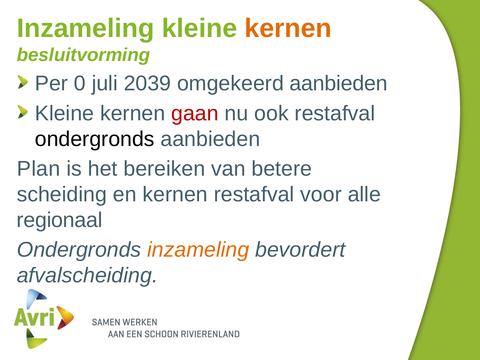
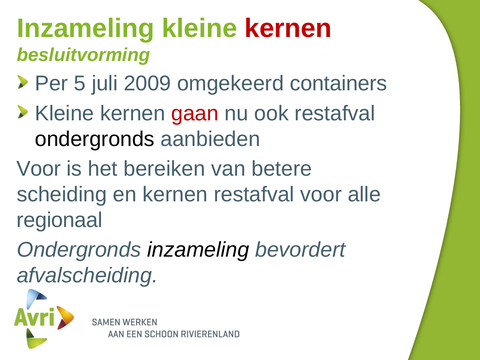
kernen at (288, 28) colour: orange -> red
0: 0 -> 5
2039: 2039 -> 2009
omgekeerd aanbieden: aanbieden -> containers
Plan at (39, 169): Plan -> Voor
inzameling at (198, 250) colour: orange -> black
